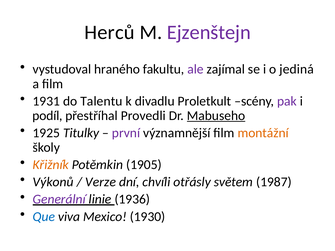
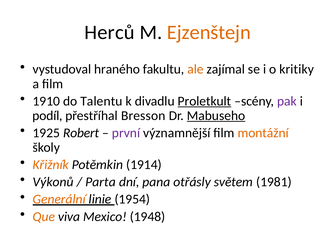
Ejzenštejn colour: purple -> orange
ale colour: purple -> orange
jediná: jediná -> kritiky
1931: 1931 -> 1910
Proletkult underline: none -> present
Provedli: Provedli -> Bresson
Titulky: Titulky -> Robert
1905: 1905 -> 1914
Verze: Verze -> Parta
chvíli: chvíli -> pana
1987: 1987 -> 1981
Generální colour: purple -> orange
1936: 1936 -> 1954
Que colour: blue -> orange
1930: 1930 -> 1948
